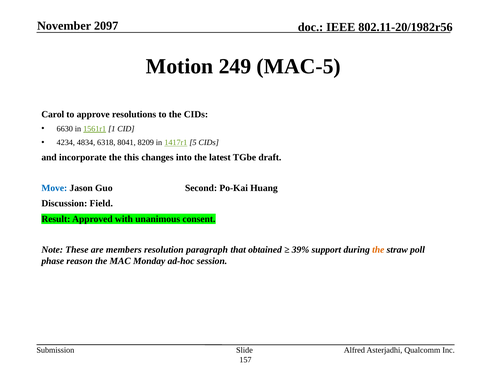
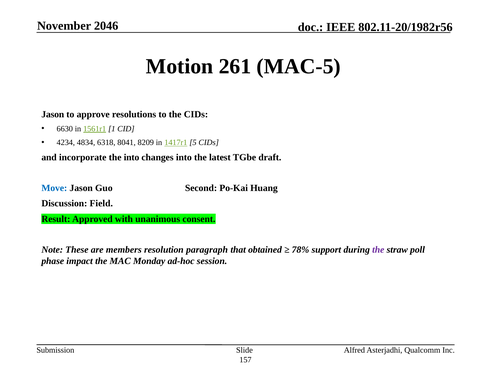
2097: 2097 -> 2046
249: 249 -> 261
Carol at (53, 114): Carol -> Jason
the this: this -> into
39%: 39% -> 78%
the at (378, 250) colour: orange -> purple
reason: reason -> impact
